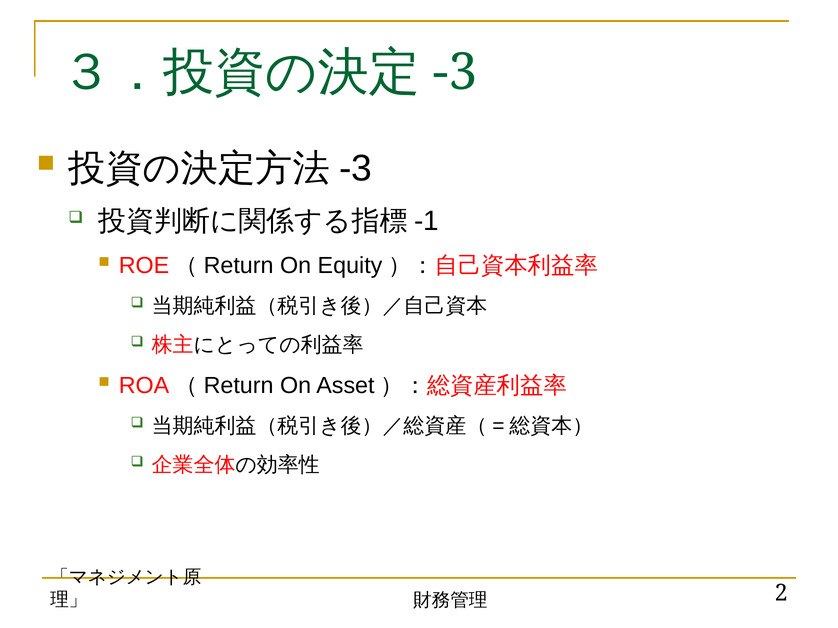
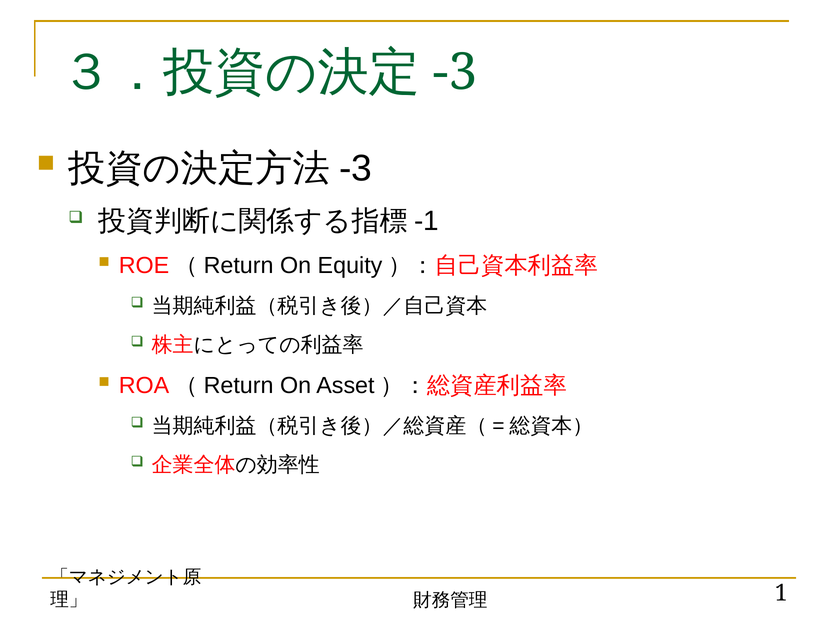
2: 2 -> 1
